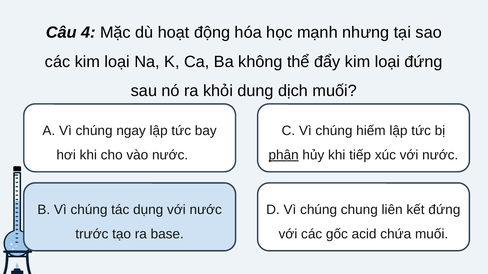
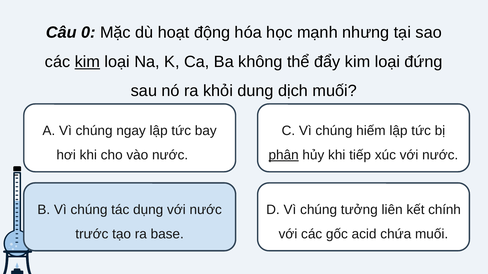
4: 4 -> 0
kim at (87, 62) underline: none -> present
chung: chung -> tưởng
kết đứng: đứng -> chính
